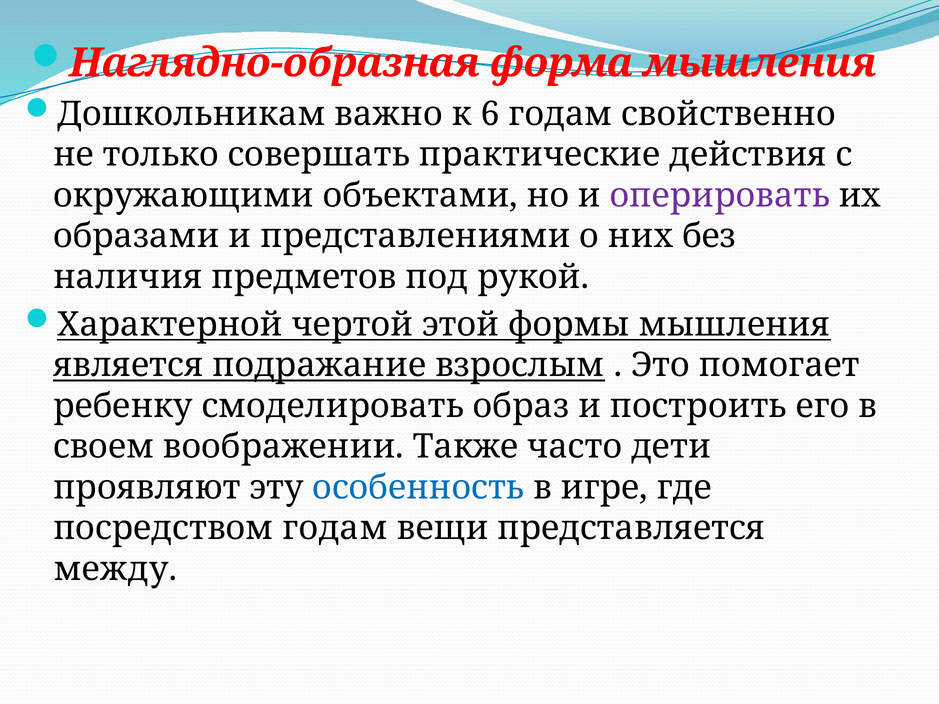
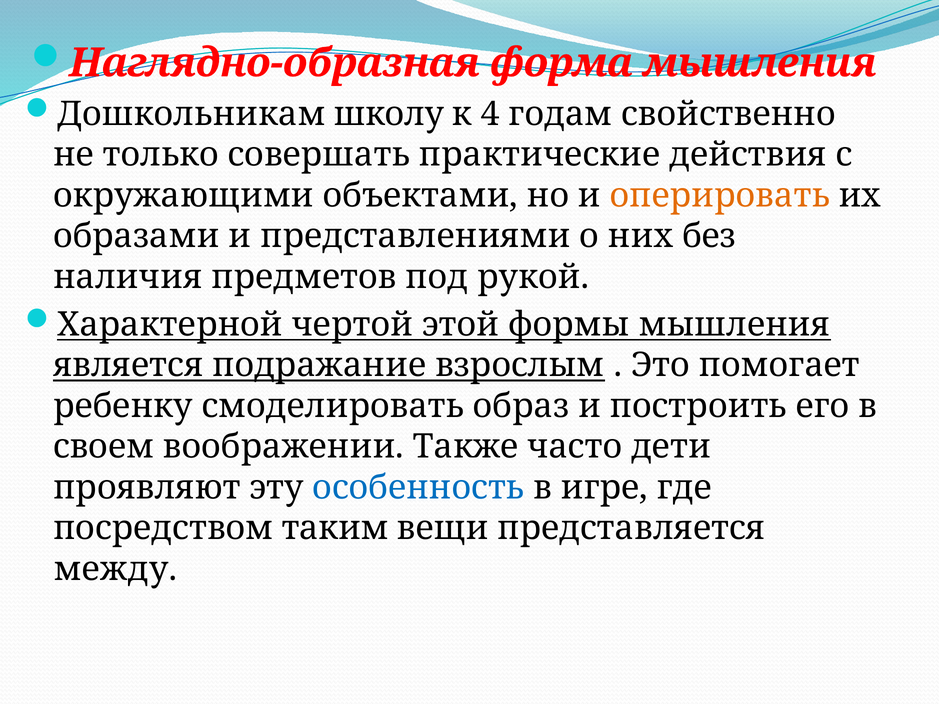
важно: важно -> школу
6: 6 -> 4
оперировать colour: purple -> orange
посредством годам: годам -> таким
